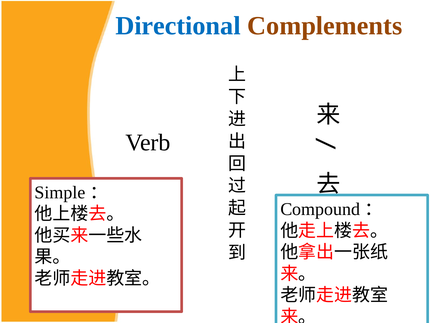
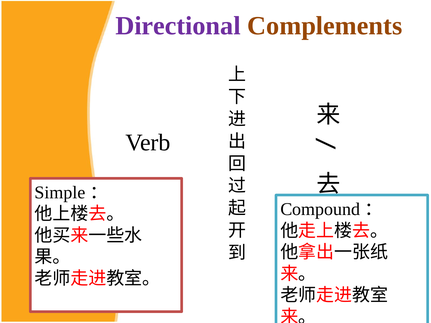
Directional colour: blue -> purple
